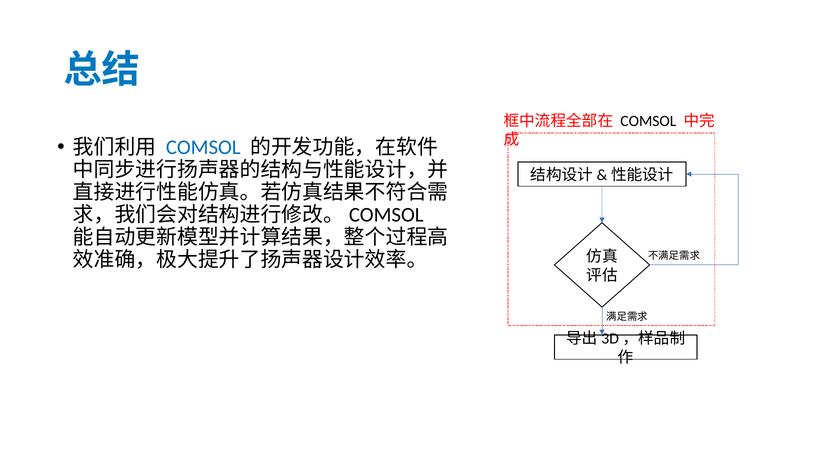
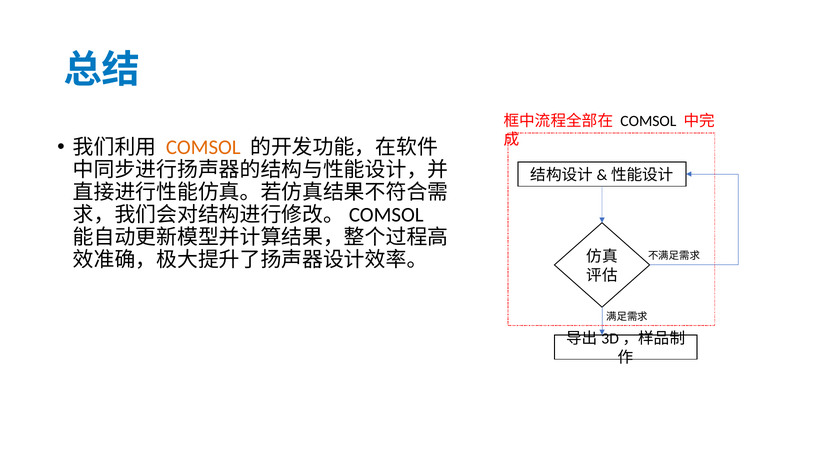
COMSOL at (203, 147) colour: blue -> orange
